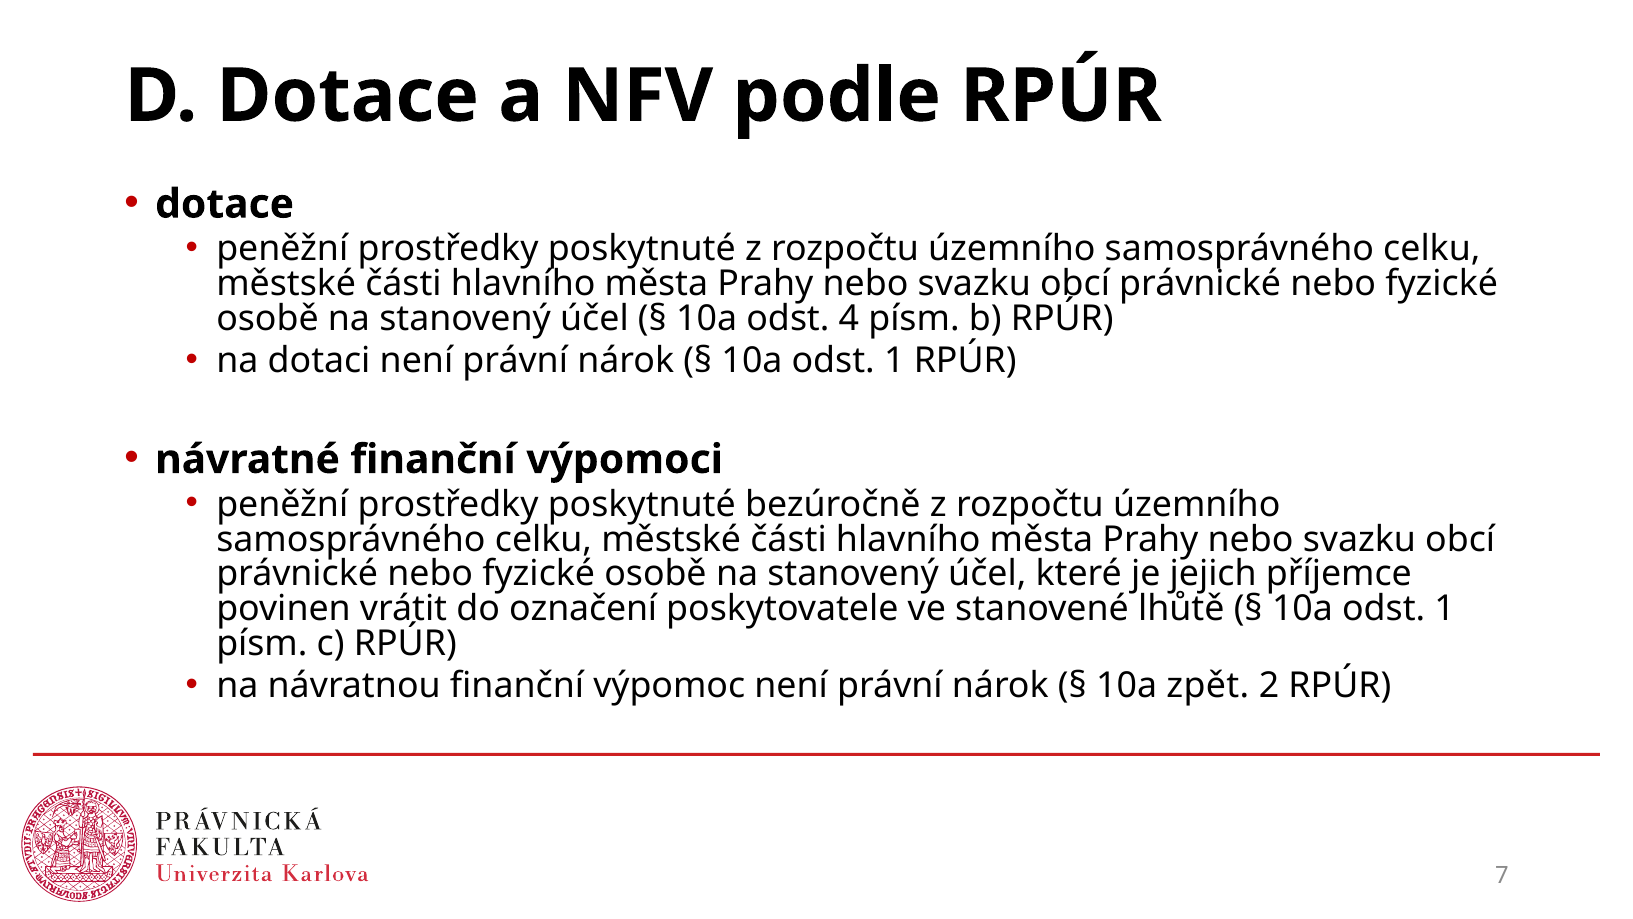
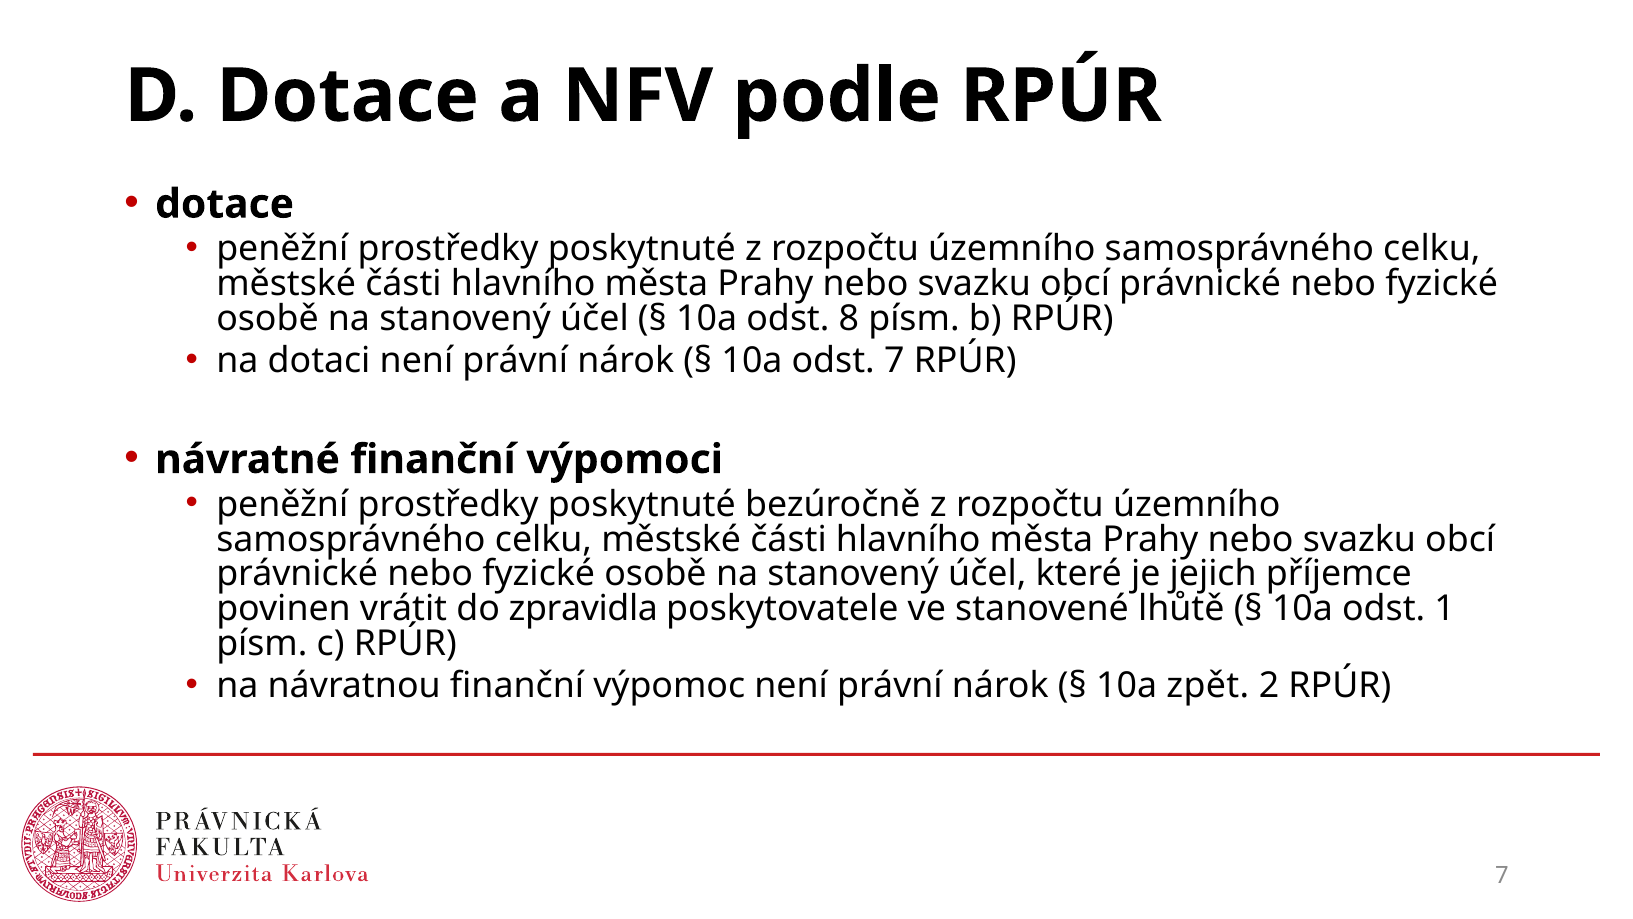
4: 4 -> 8
1 at (894, 361): 1 -> 7
označení: označení -> zpravidla
